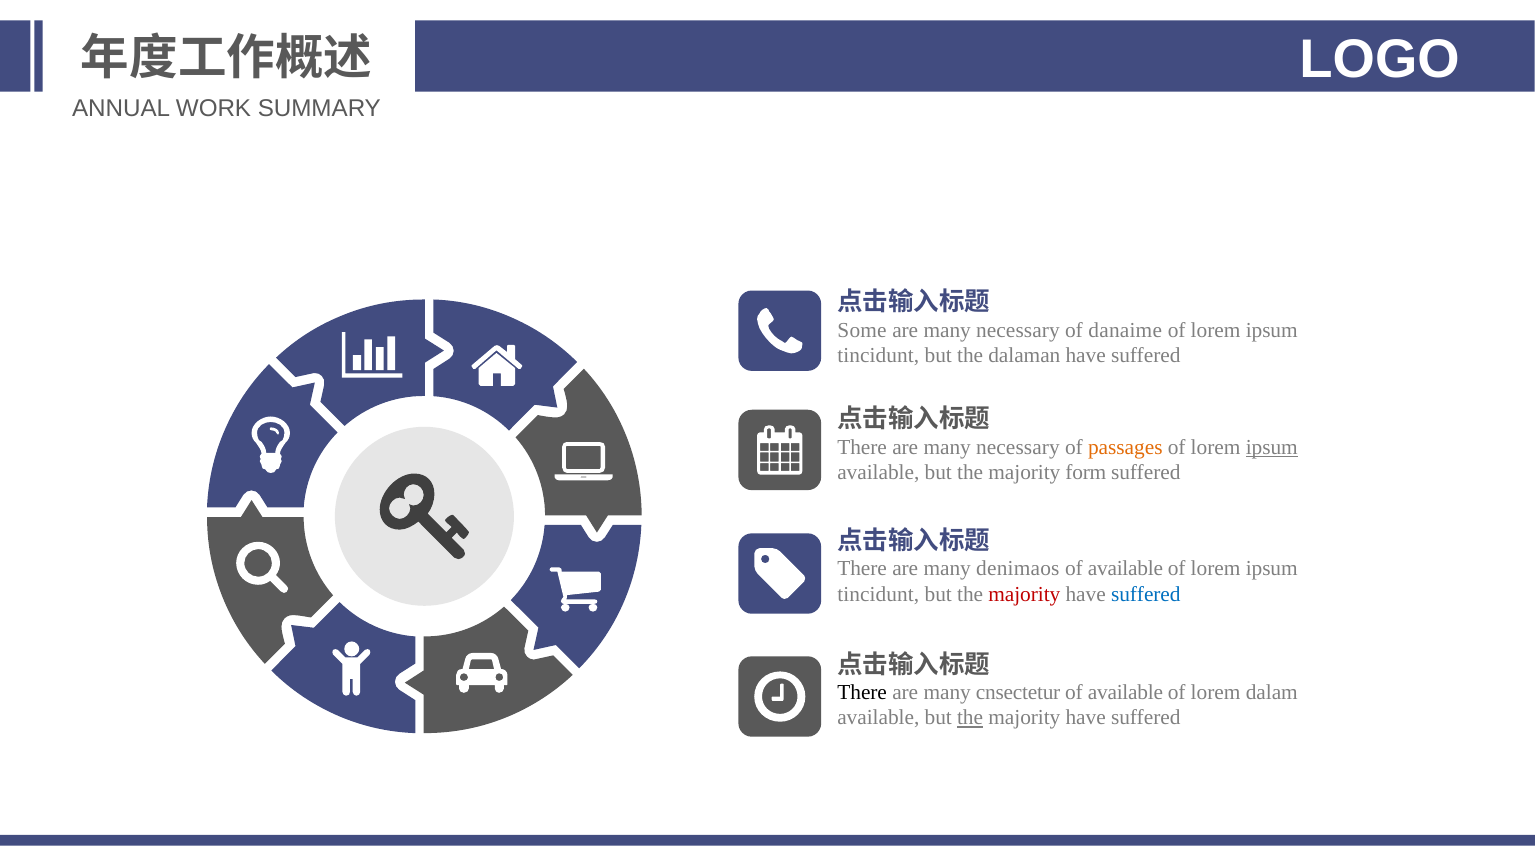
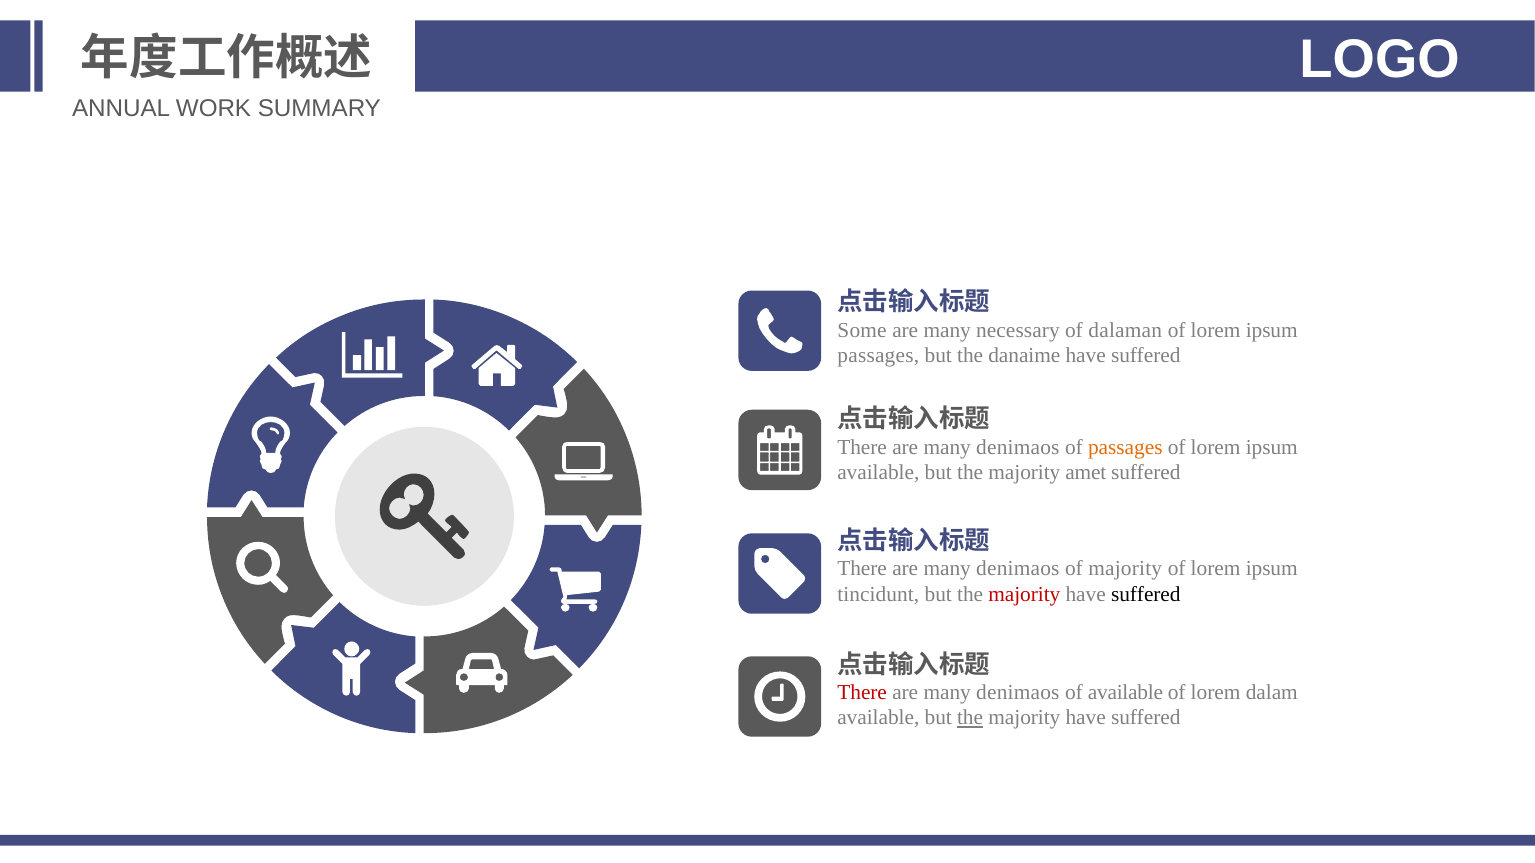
danaime: danaime -> dalaman
tincidunt at (878, 356): tincidunt -> passages
dalaman: dalaman -> danaime
necessary at (1018, 448): necessary -> denimaos
ipsum at (1272, 448) underline: present -> none
form: form -> amet
available at (1125, 569): available -> majority
suffered at (1146, 595) colour: blue -> black
There at (862, 693) colour: black -> red
cnsectetur at (1018, 693): cnsectetur -> denimaos
